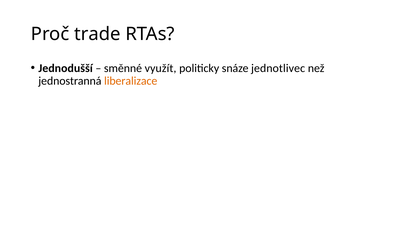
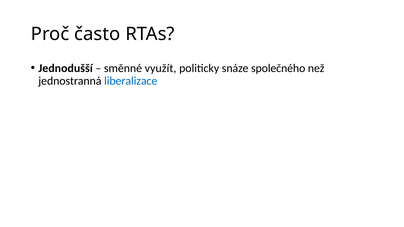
trade: trade -> často
jednotlivec: jednotlivec -> společného
liberalizace colour: orange -> blue
